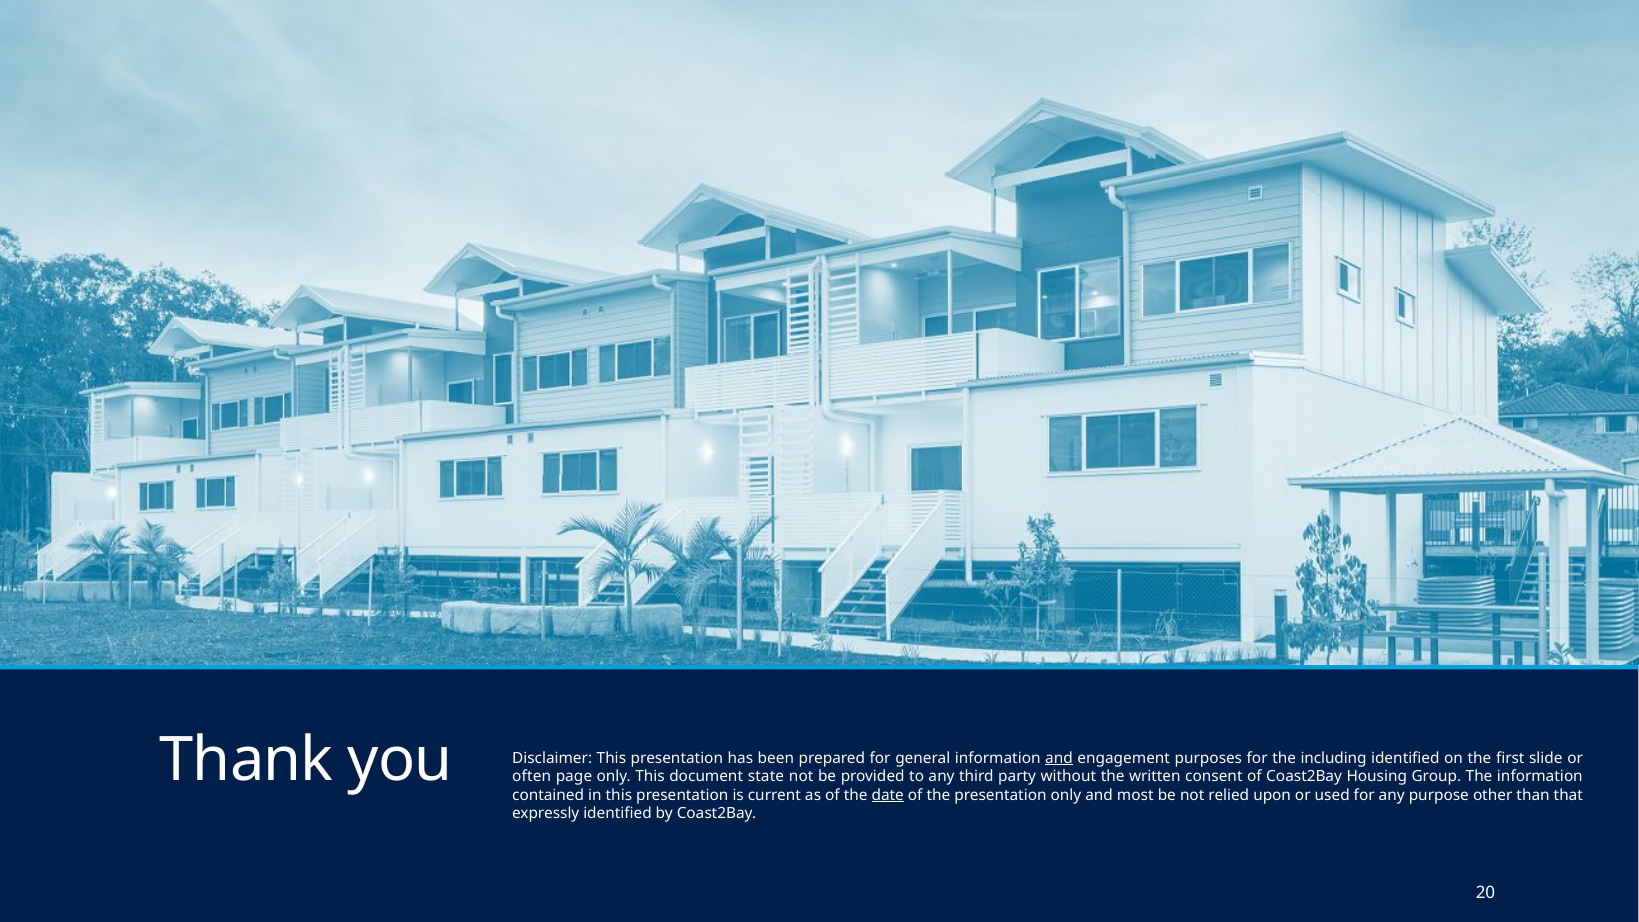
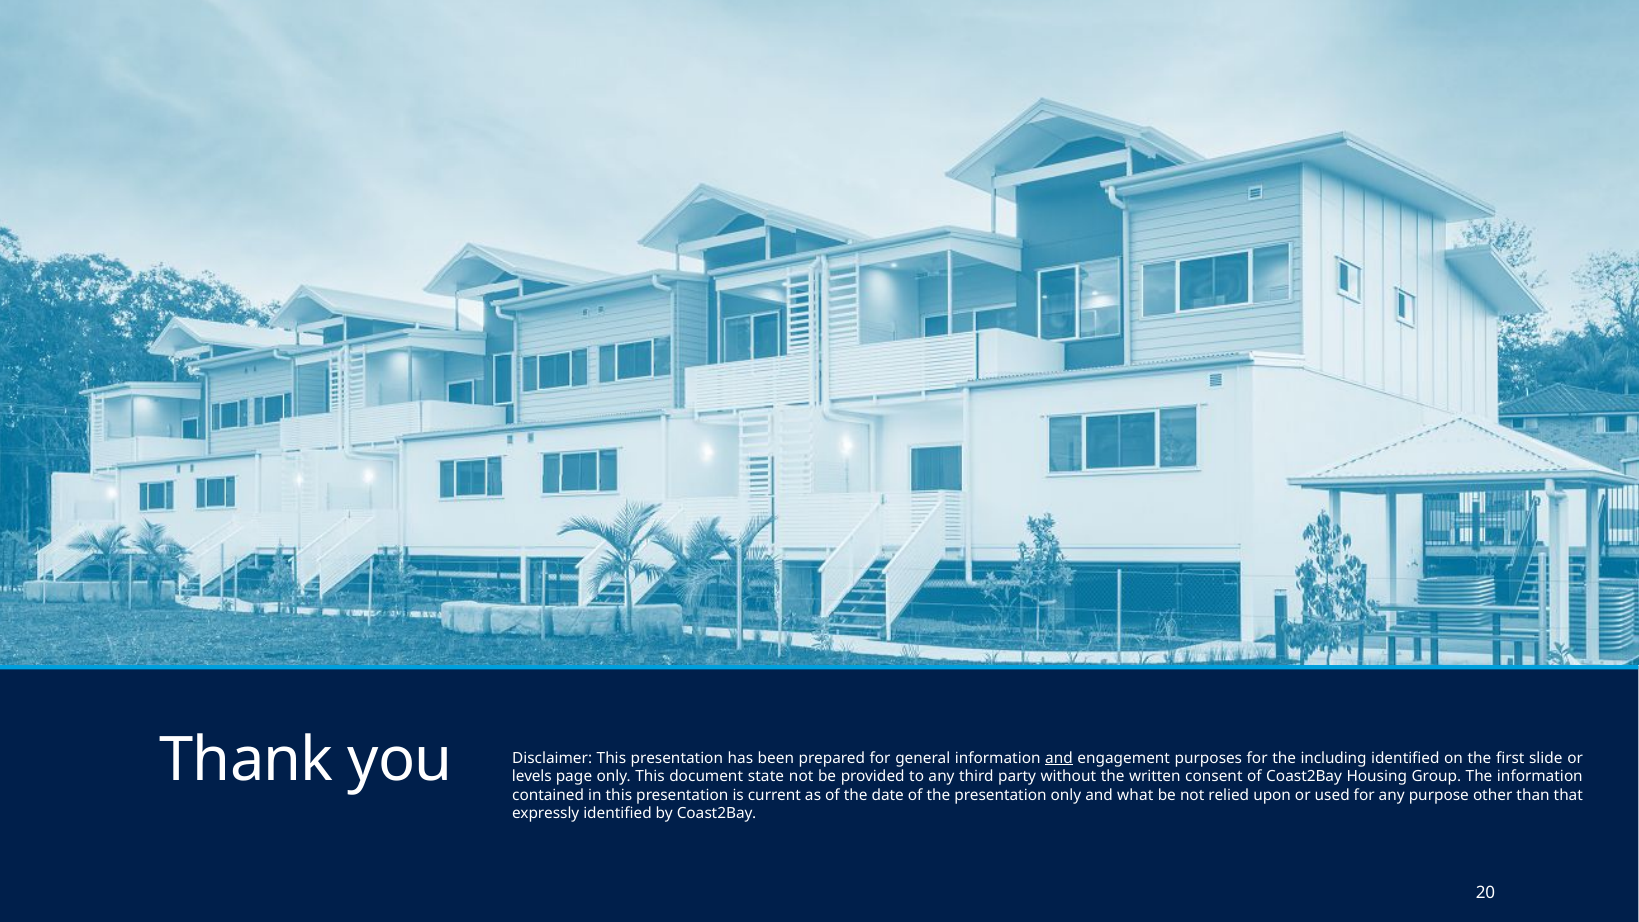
often: often -> levels
date underline: present -> none
most: most -> what
